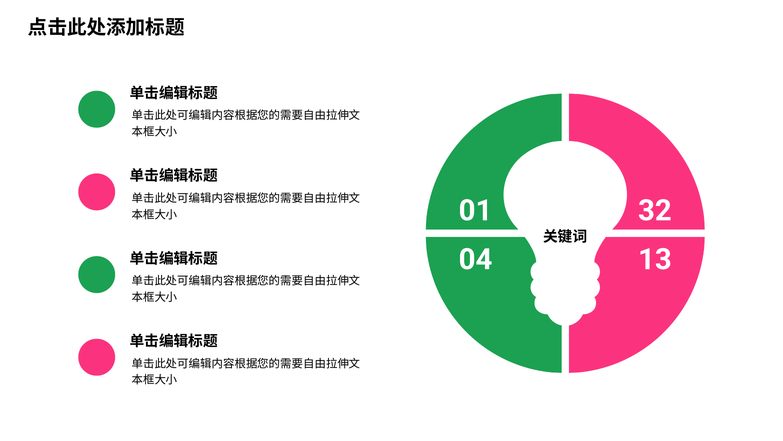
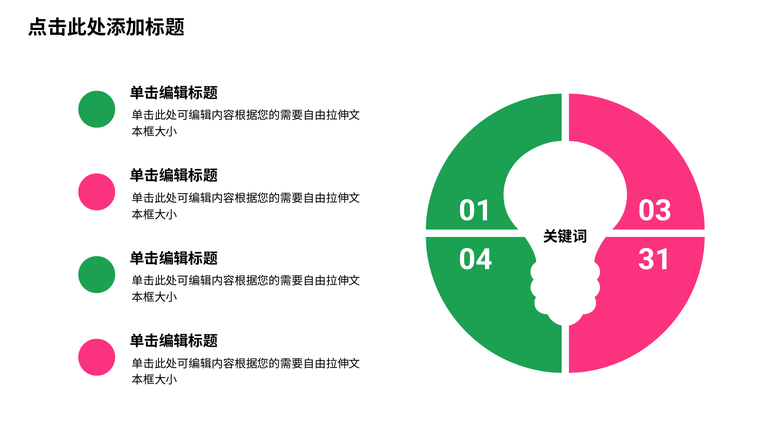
32: 32 -> 03
13: 13 -> 31
